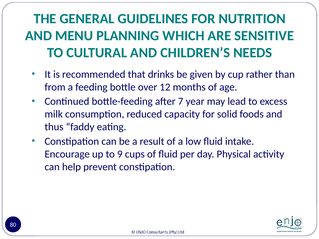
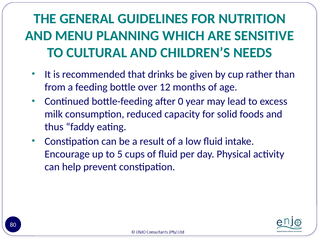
7: 7 -> 0
9: 9 -> 5
